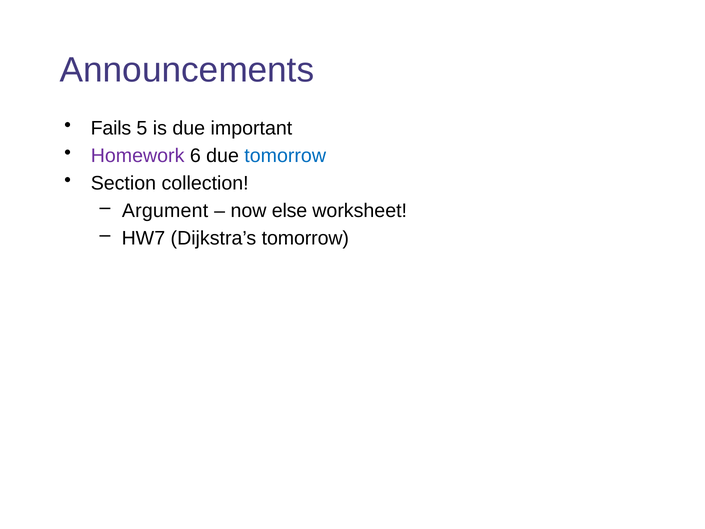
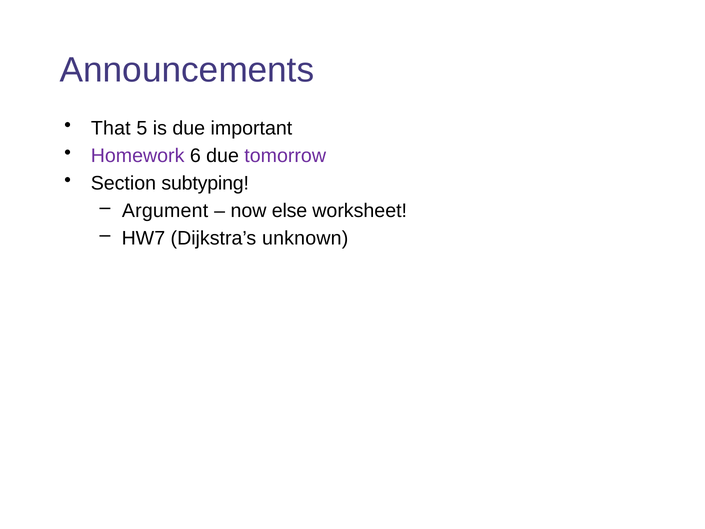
Fails: Fails -> That
tomorrow at (285, 156) colour: blue -> purple
collection: collection -> subtyping
Dijkstra’s tomorrow: tomorrow -> unknown
